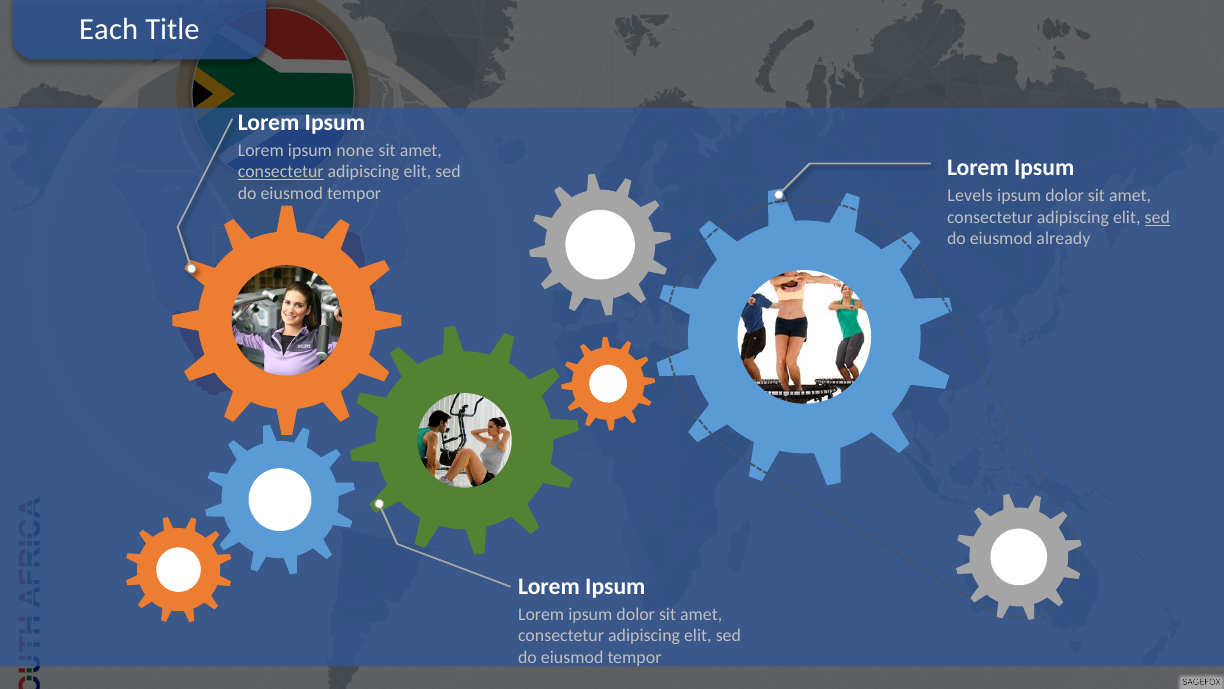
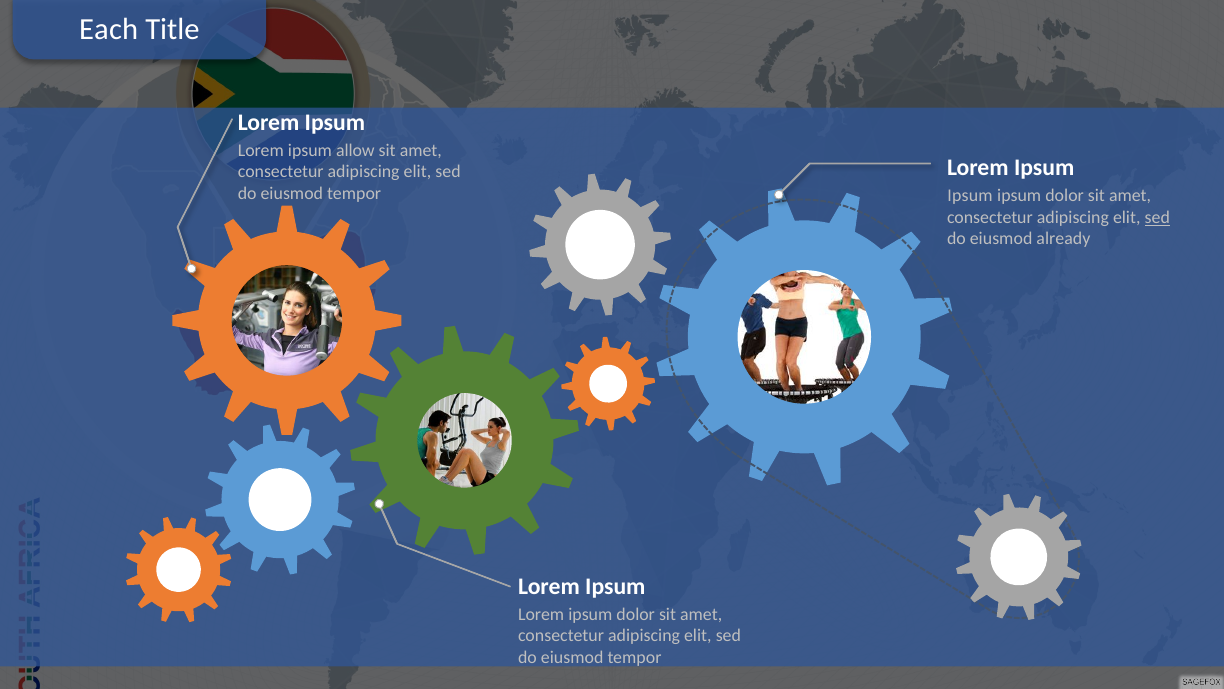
none: none -> allow
consectetur at (281, 172) underline: present -> none
Levels at (970, 196): Levels -> Ipsum
